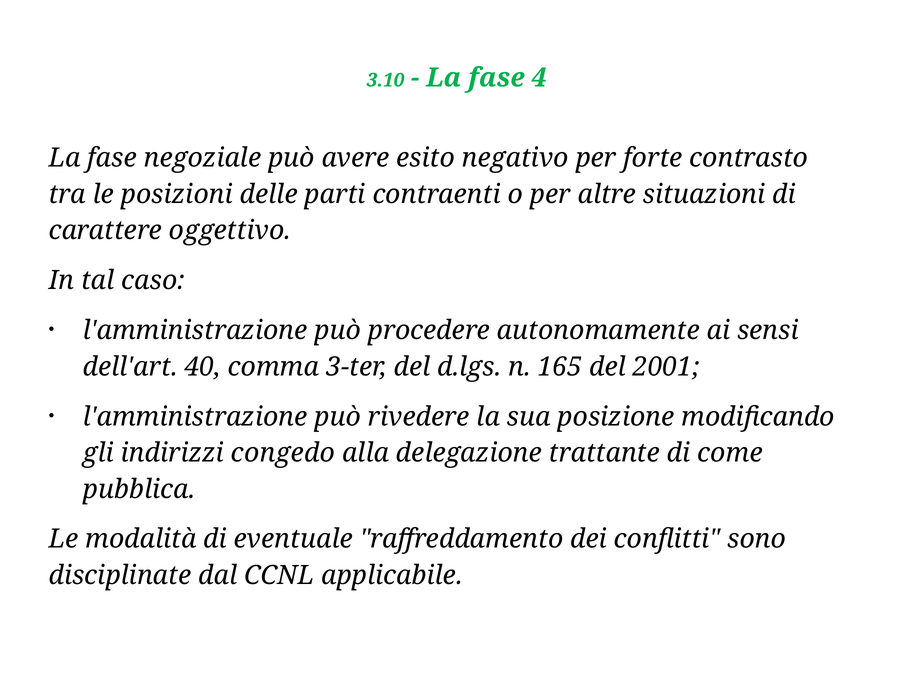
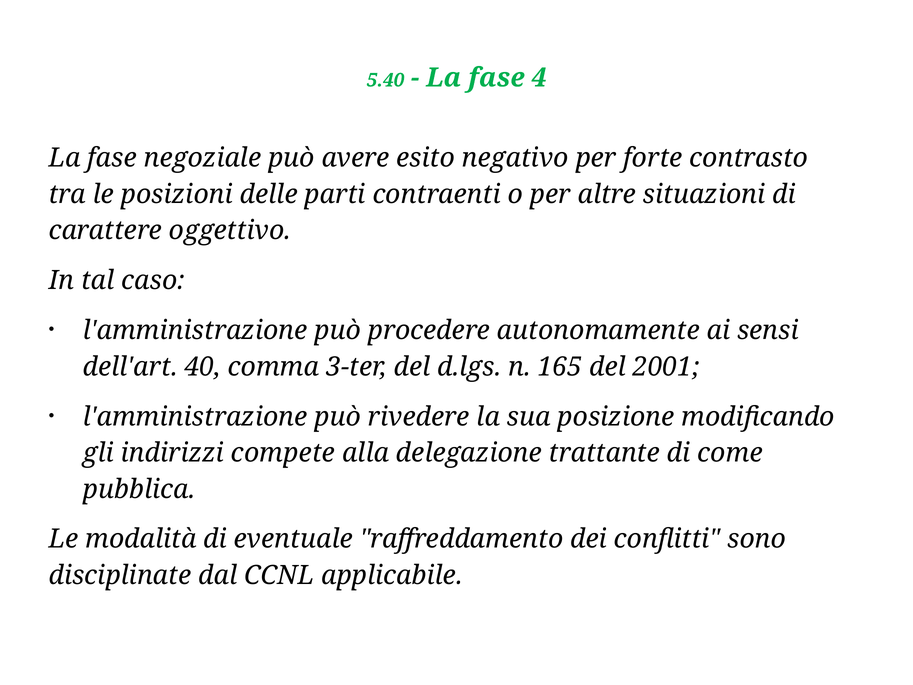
3.10: 3.10 -> 5.40
congedo: congedo -> compete
